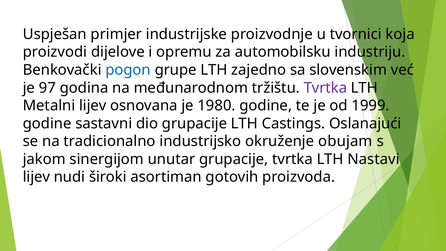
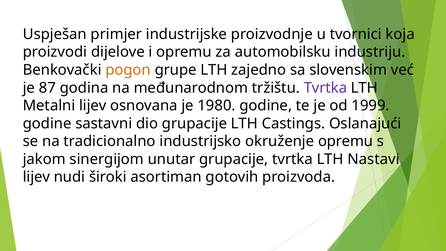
pogon colour: blue -> orange
97: 97 -> 87
okruženje obujam: obujam -> opremu
